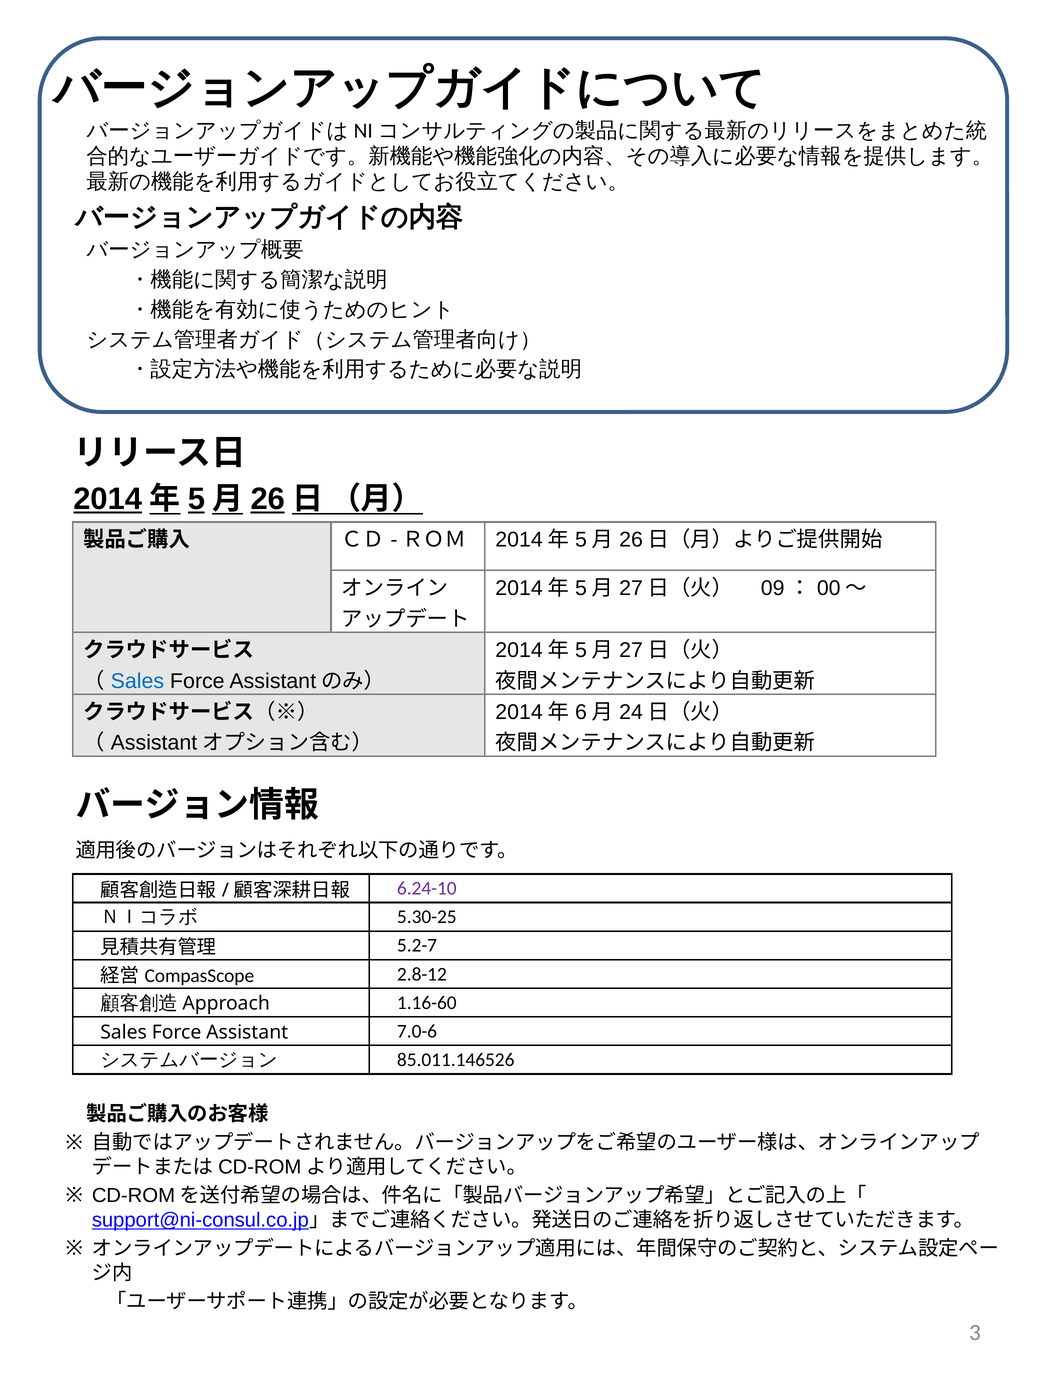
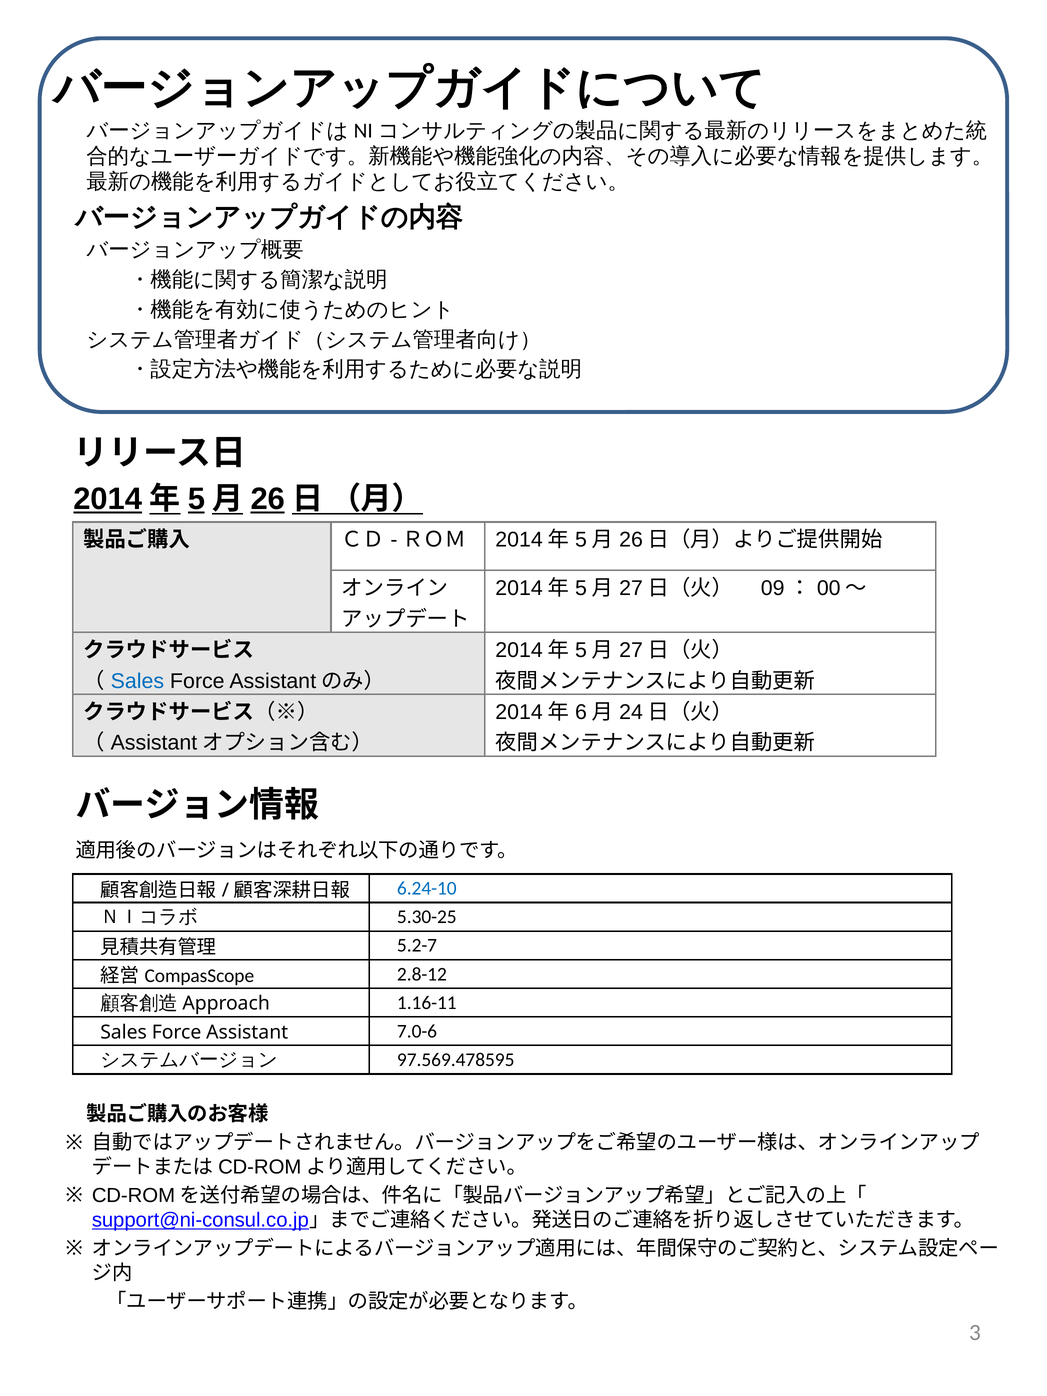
6.24-10 colour: purple -> blue
1.16-60: 1.16-60 -> 1.16-11
85.011.146526: 85.011.146526 -> 97.569.478595
